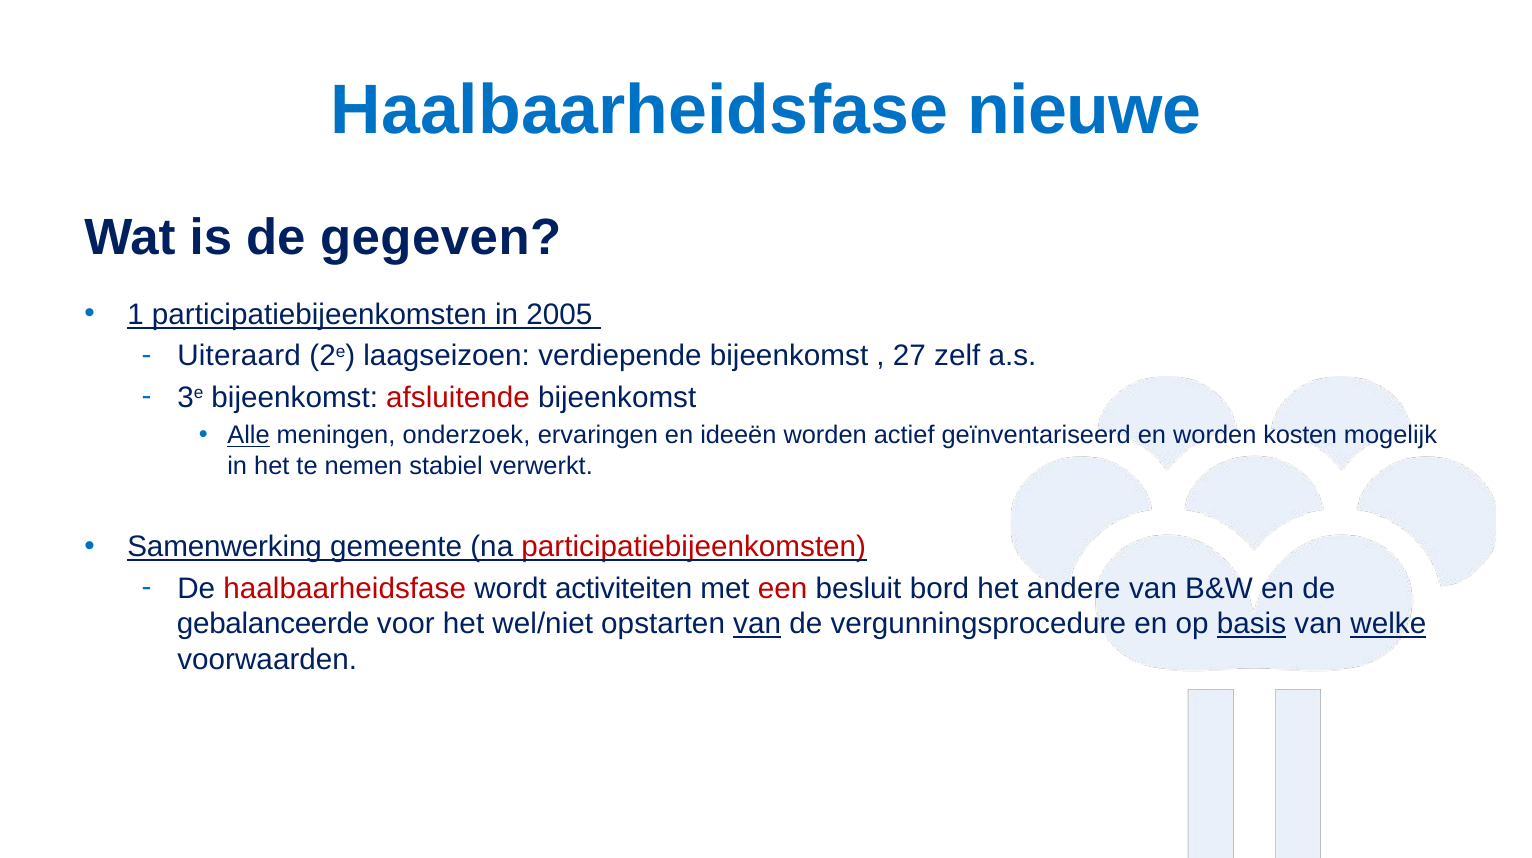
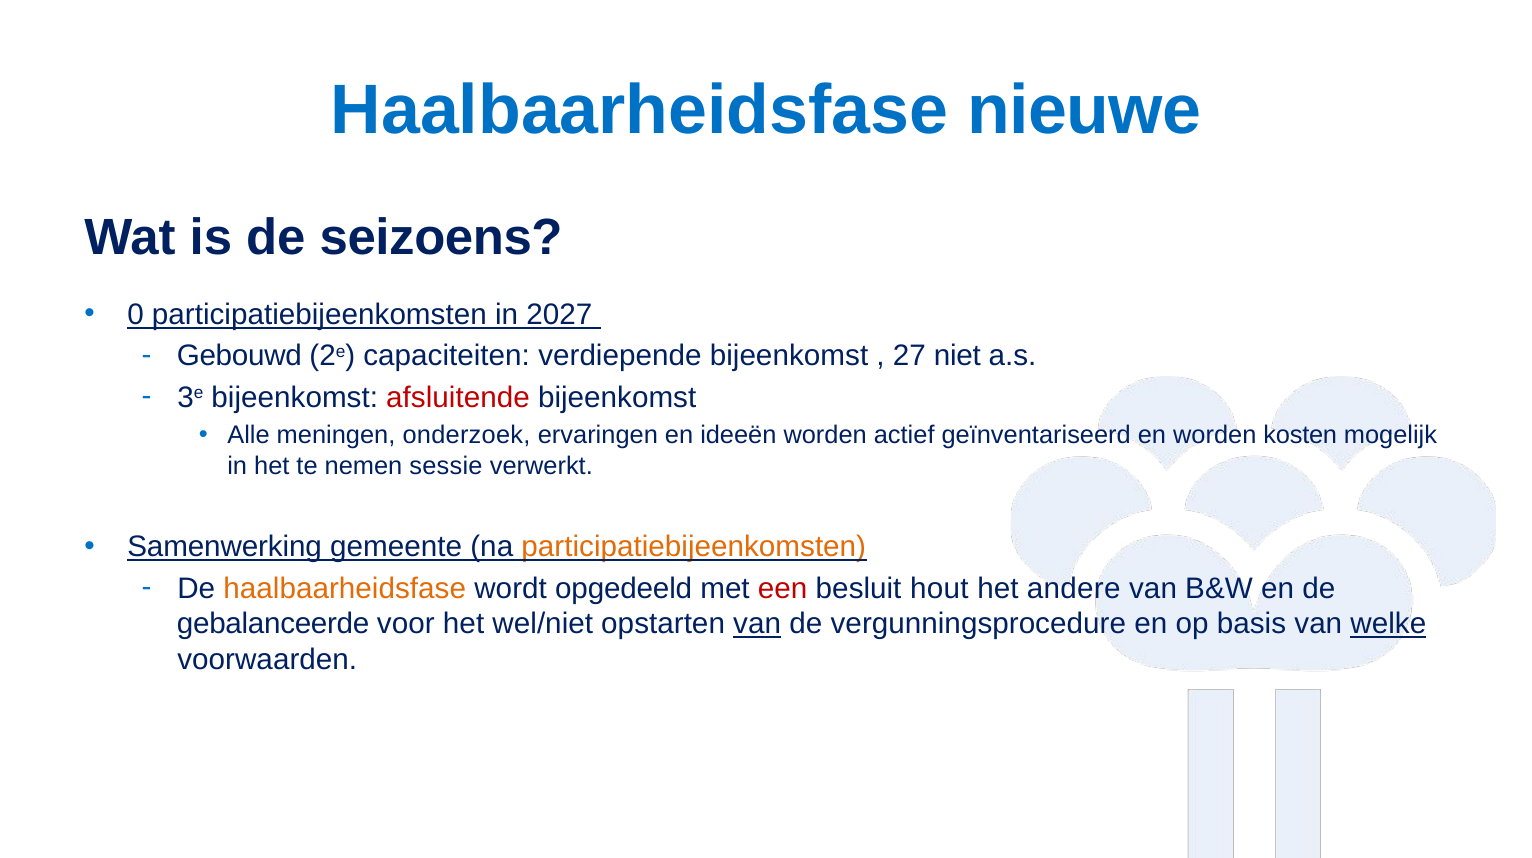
gegeven: gegeven -> seizoens
1: 1 -> 0
2005: 2005 -> 2027
Uiteraard: Uiteraard -> Gebouwd
laagseizoen: laagseizoen -> capaciteiten
zelf: zelf -> niet
Alle underline: present -> none
stabiel: stabiel -> sessie
participatiebijeenkomsten at (694, 547) colour: red -> orange
haalbaarheidsfase at (345, 588) colour: red -> orange
activiteiten: activiteiten -> opgedeeld
bord: bord -> hout
basis underline: present -> none
